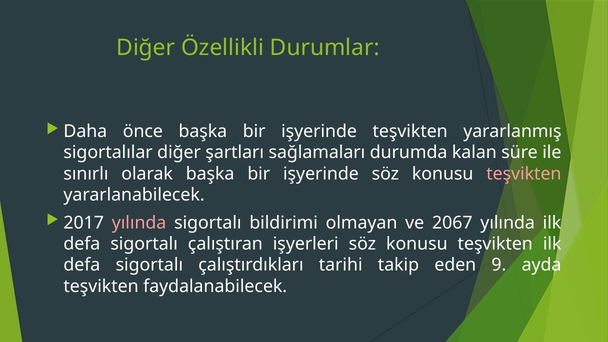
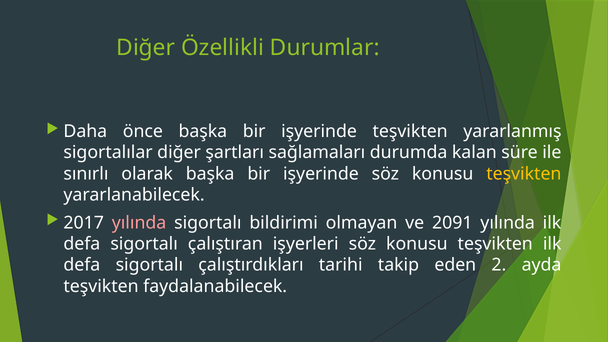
teşvikten at (524, 174) colour: pink -> yellow
2067: 2067 -> 2091
9: 9 -> 2
